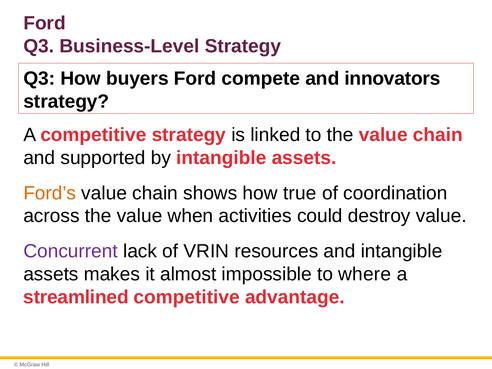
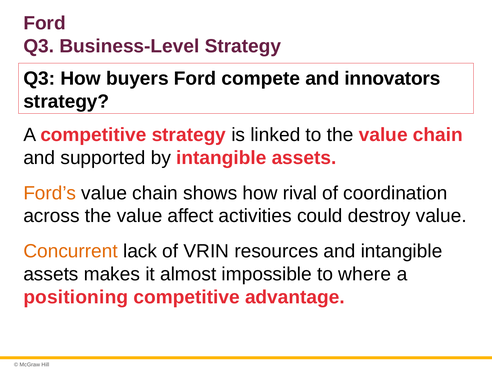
true: true -> rival
when: when -> affect
Concurrent colour: purple -> orange
streamlined: streamlined -> positioning
